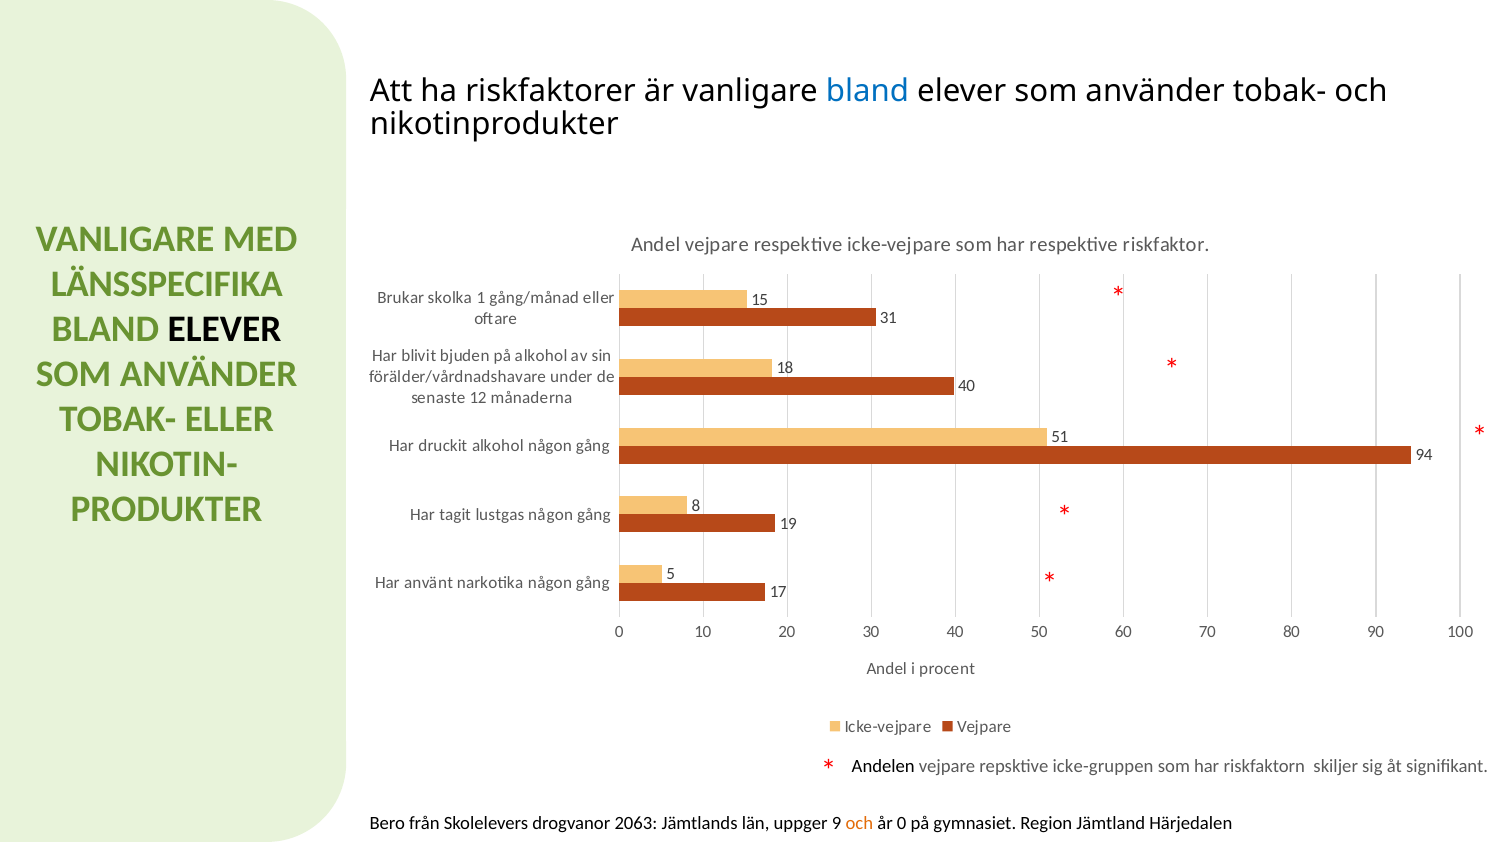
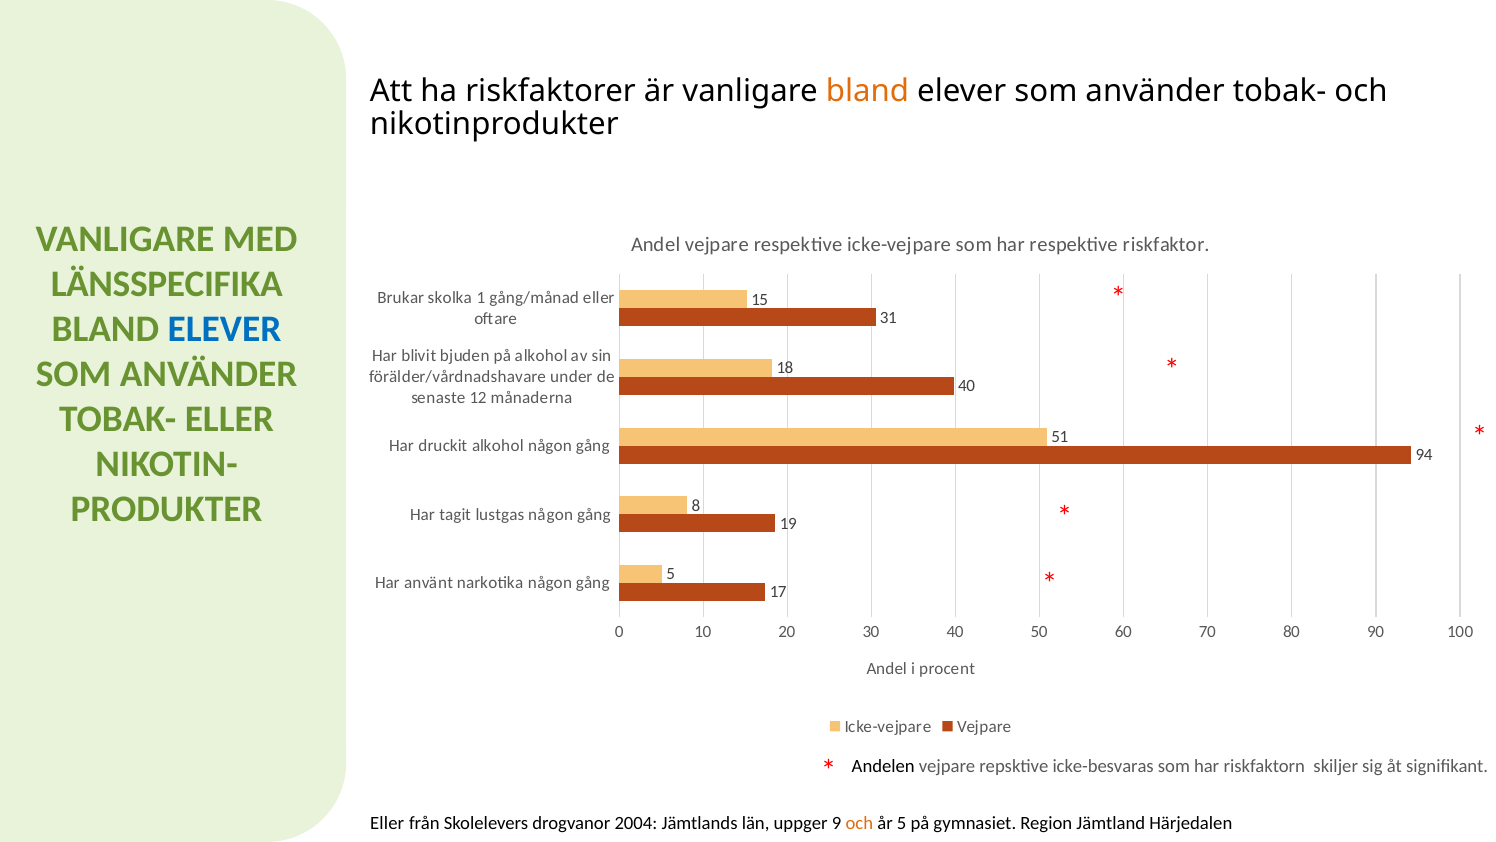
bland at (867, 91) colour: blue -> orange
ELEVER at (224, 329) colour: black -> blue
icke-gruppen: icke-gruppen -> icke-besvaras
Bero at (387, 823): Bero -> Eller
2063: 2063 -> 2004
år 0: 0 -> 5
